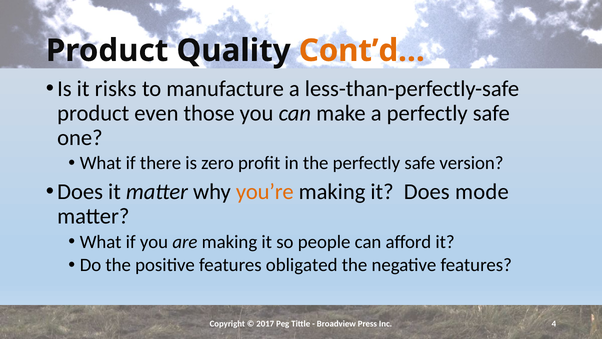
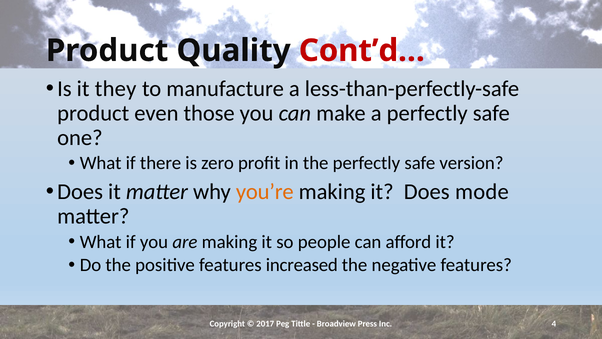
Cont’d… colour: orange -> red
risks: risks -> they
obligated: obligated -> increased
